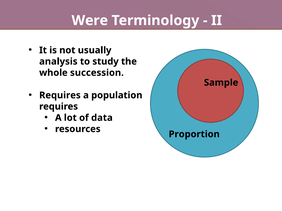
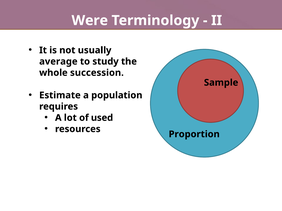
analysis: analysis -> average
Requires at (60, 95): Requires -> Estimate
data: data -> used
